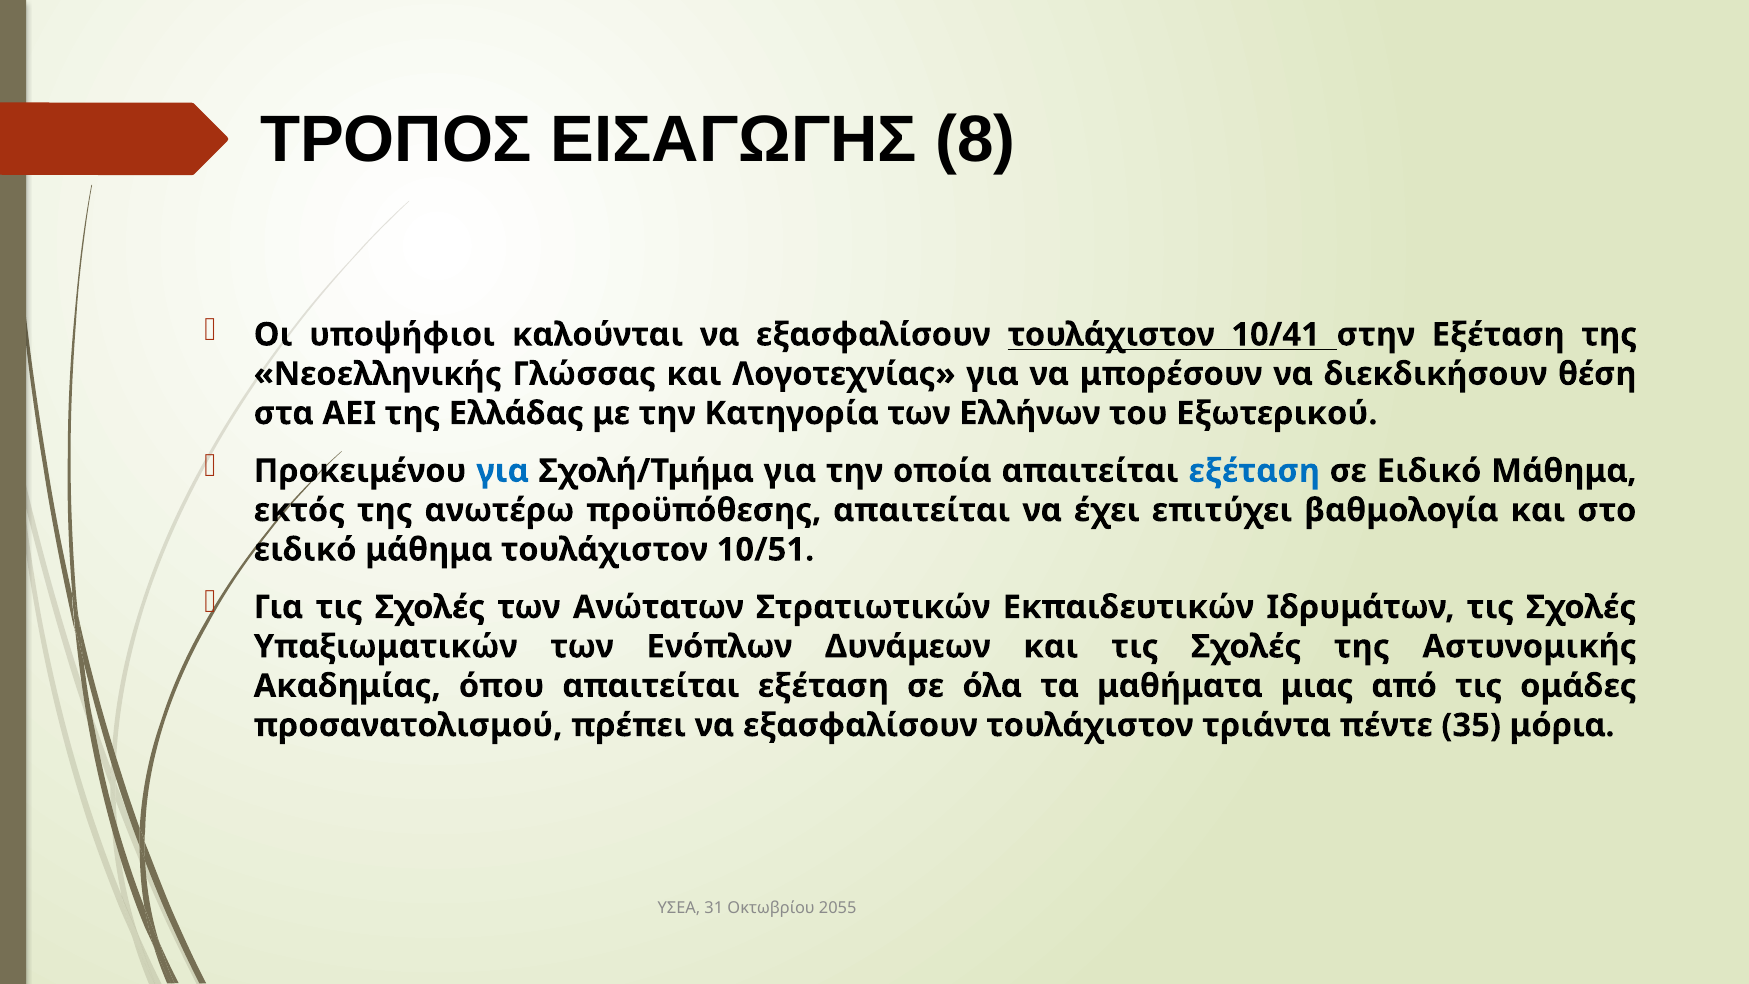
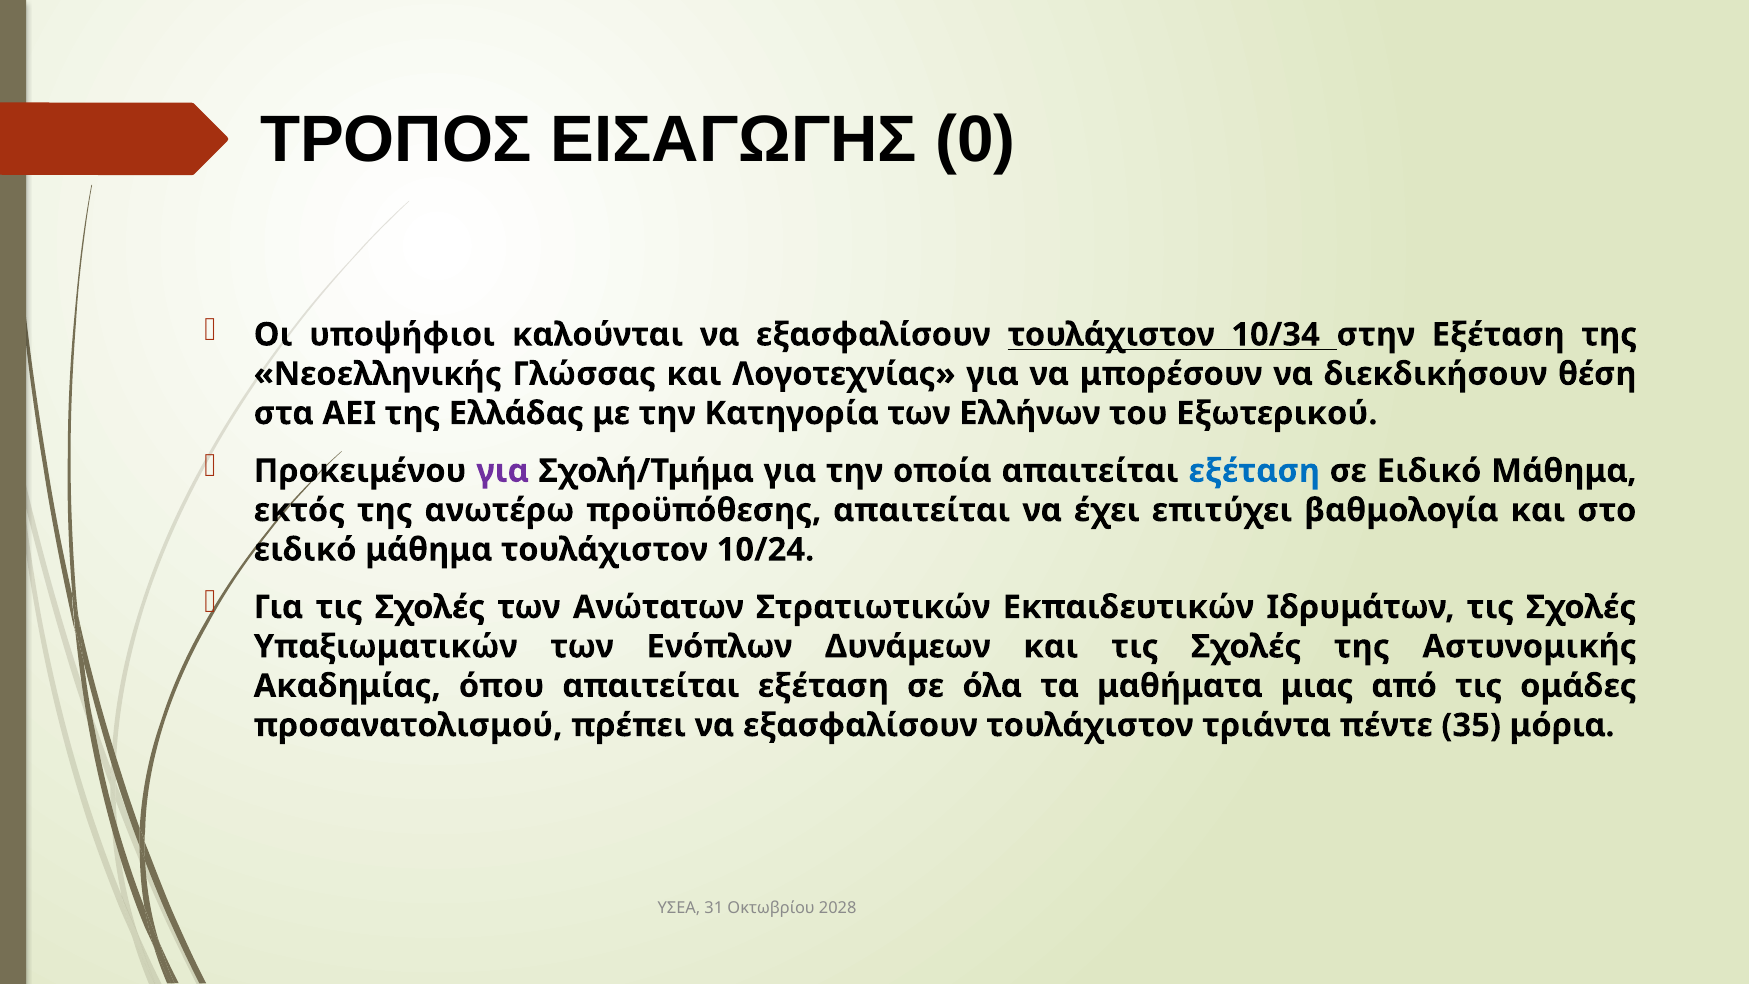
8: 8 -> 0
10/41: 10/41 -> 10/34
για at (503, 471) colour: blue -> purple
10/51: 10/51 -> 10/24
2055: 2055 -> 2028
